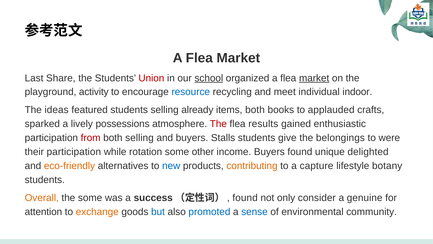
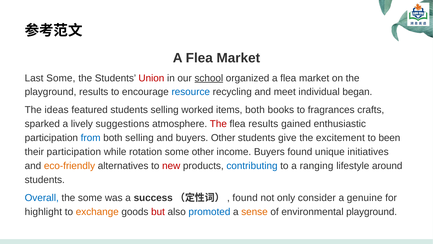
Last Share: Share -> Some
market at (314, 78) underline: present -> none
playground activity: activity -> results
indoor: indoor -> began
already: already -> worked
applauded: applauded -> fragrances
possessions: possessions -> suggestions
from colour: red -> blue
buyers Stalls: Stalls -> Other
belongings: belongings -> excitement
were: were -> been
delighted: delighted -> initiatives
new colour: blue -> red
contributing colour: orange -> blue
capture: capture -> ranging
botany: botany -> around
Overall colour: orange -> blue
attention: attention -> highlight
but colour: blue -> red
sense colour: blue -> orange
environmental community: community -> playground
